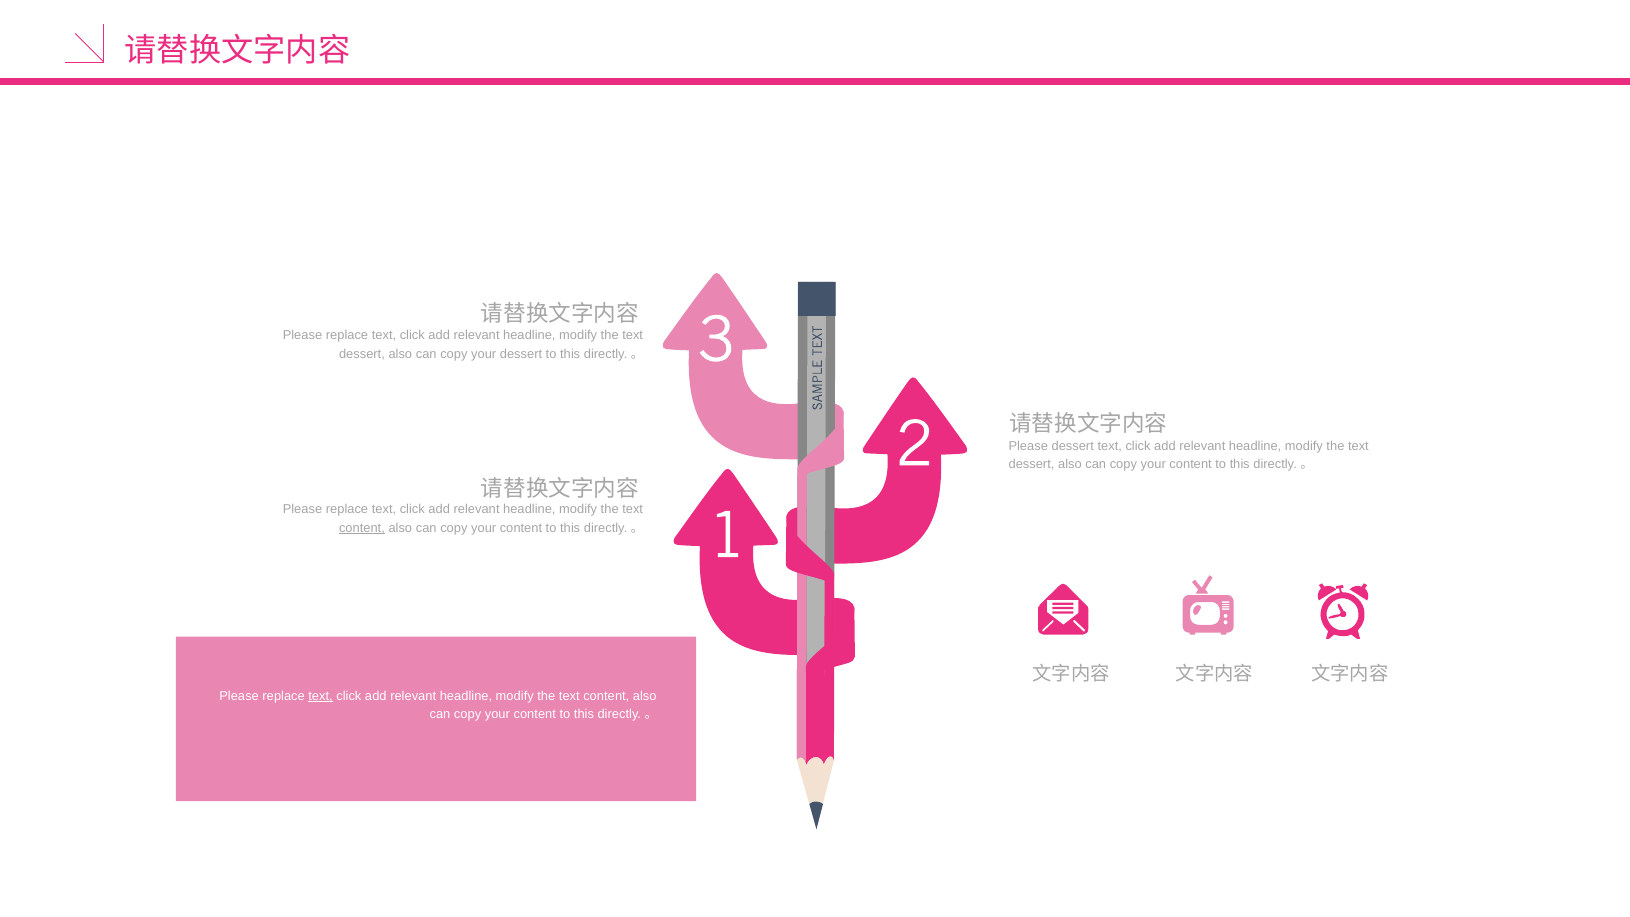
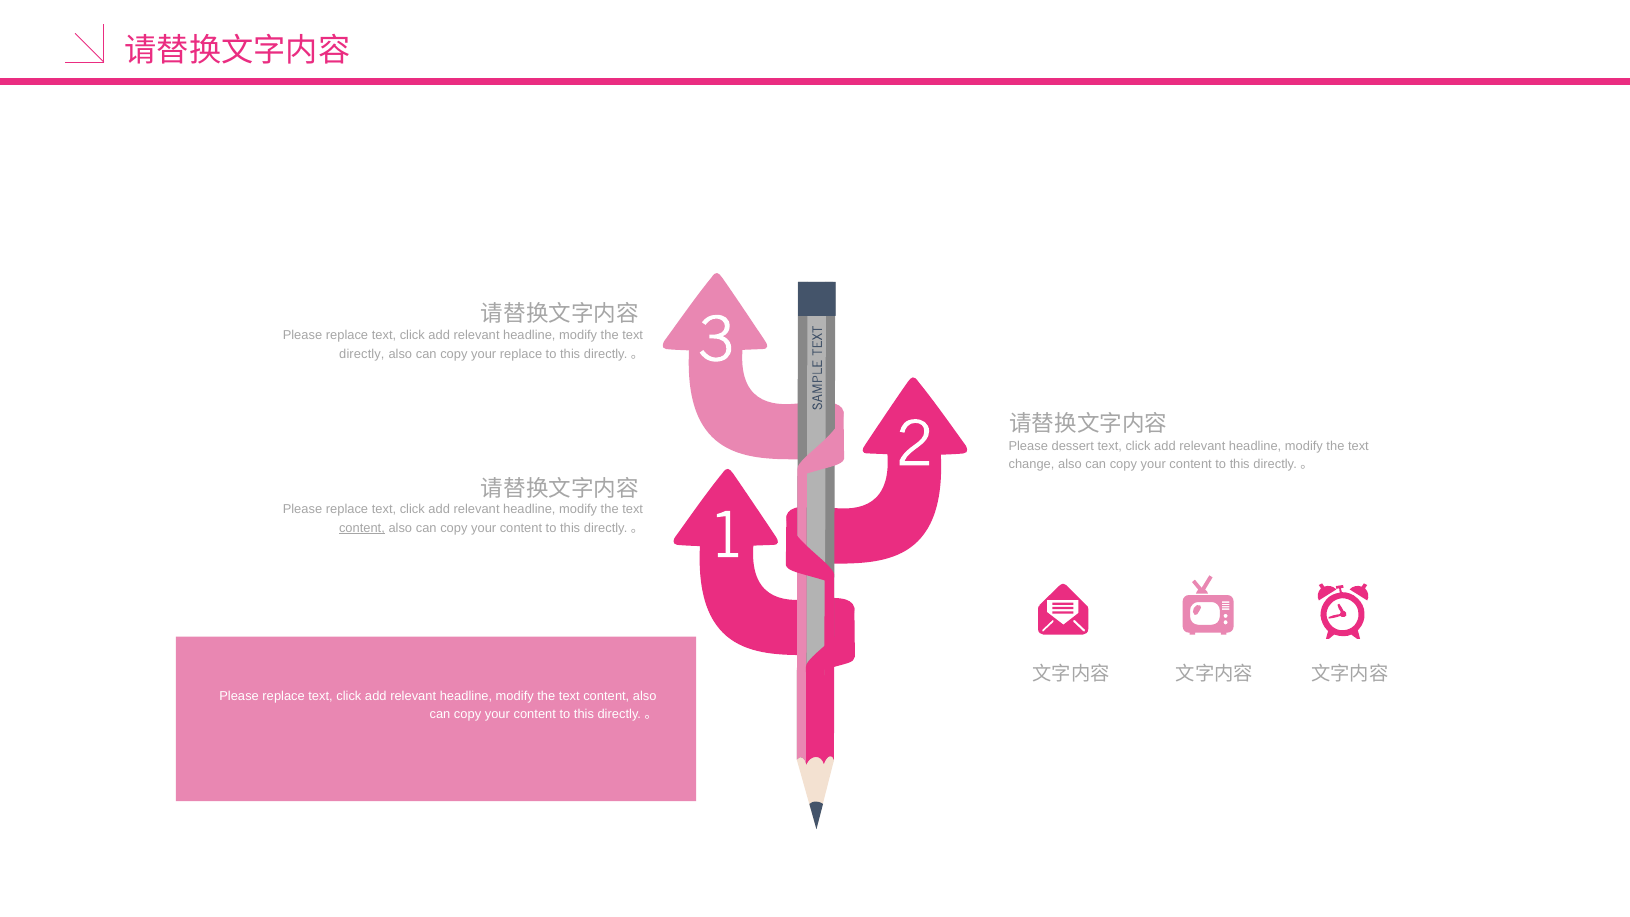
dessert at (362, 354): dessert -> directly
your dessert: dessert -> replace
dessert at (1031, 465): dessert -> change
text at (321, 696) underline: present -> none
